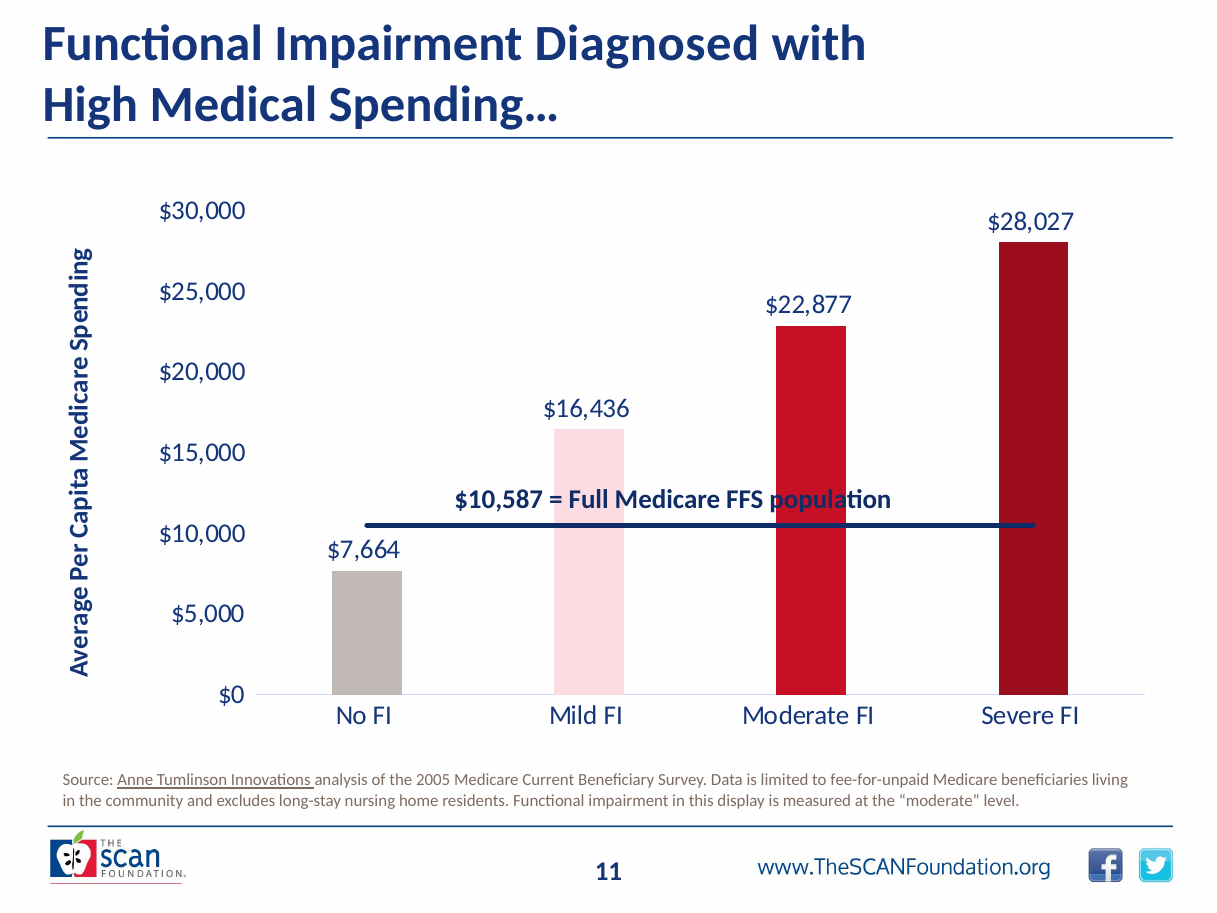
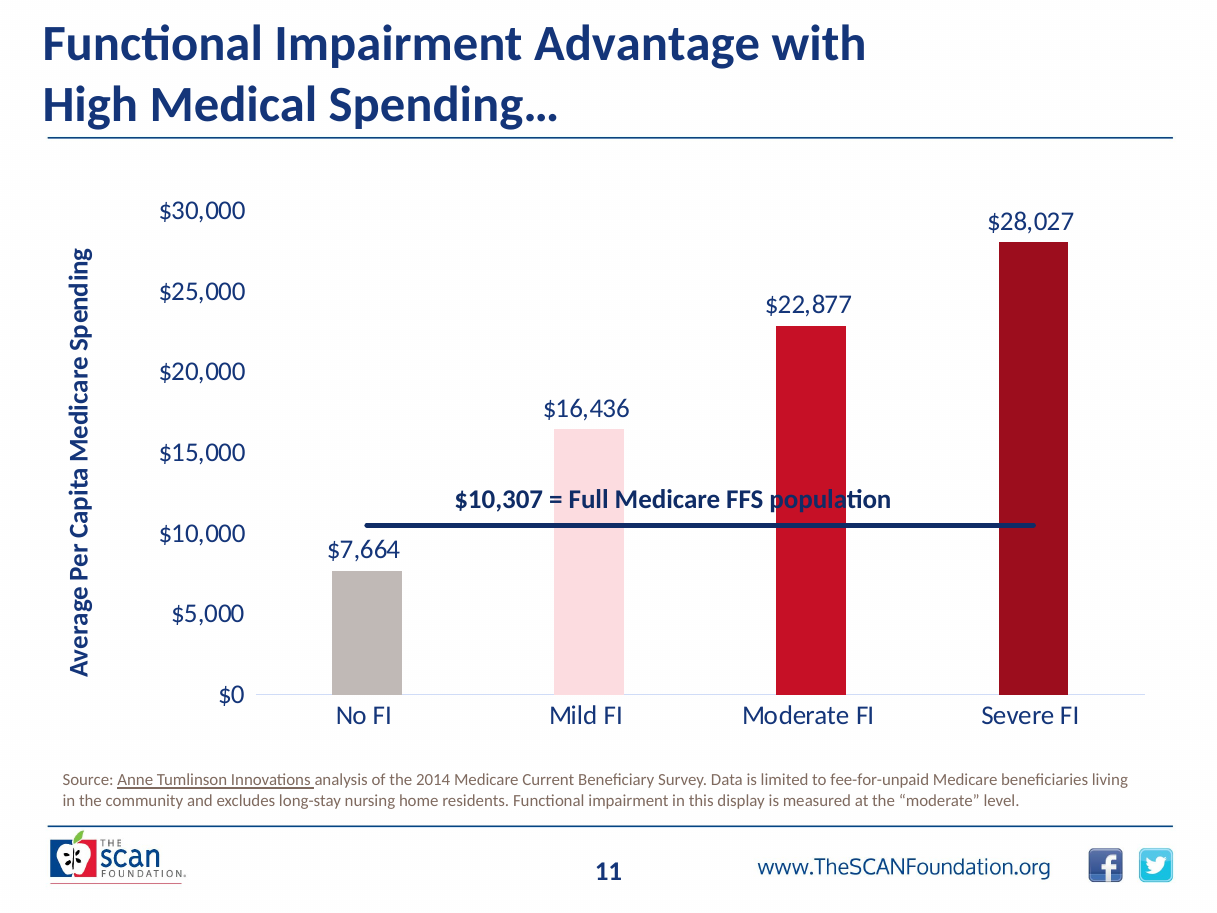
Diagnosed: Diagnosed -> Advantage
$10,587: $10,587 -> $10,307
2005: 2005 -> 2014
